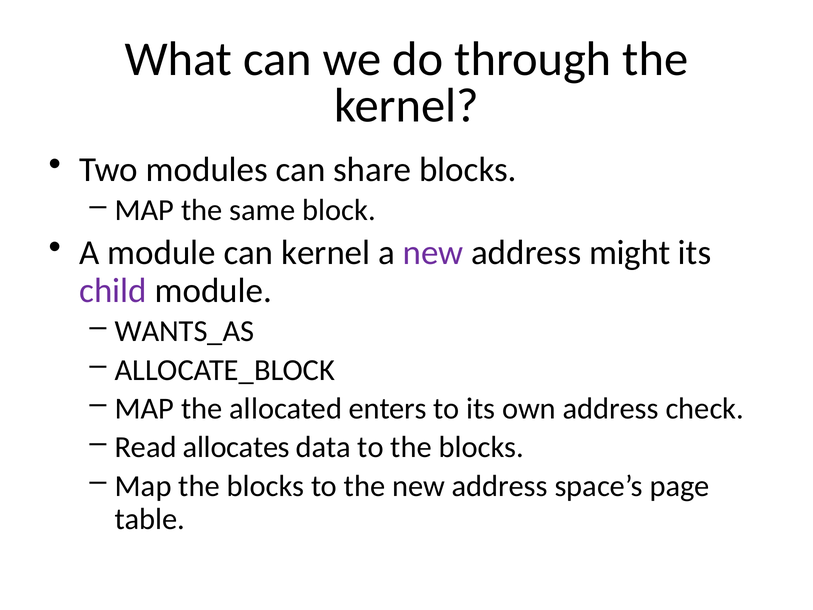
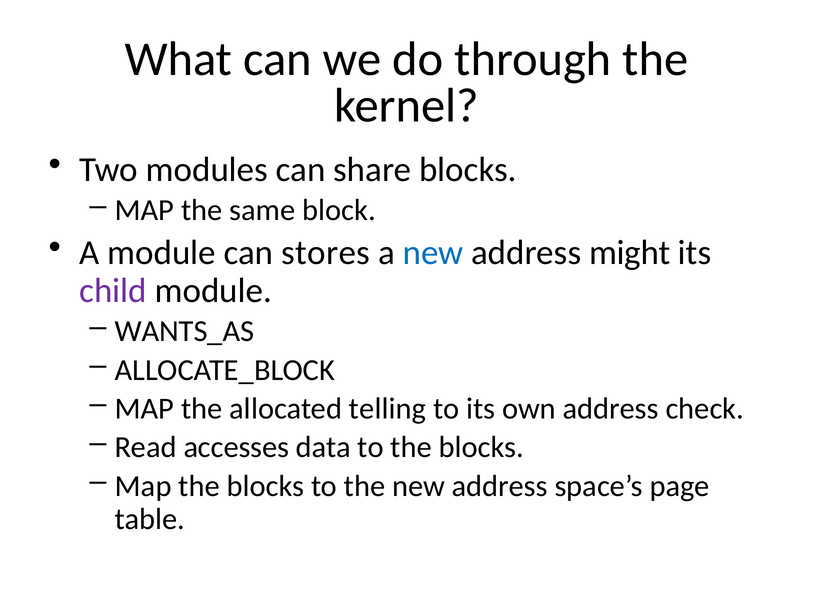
can kernel: kernel -> stores
new at (433, 253) colour: purple -> blue
enters: enters -> telling
allocates: allocates -> accesses
